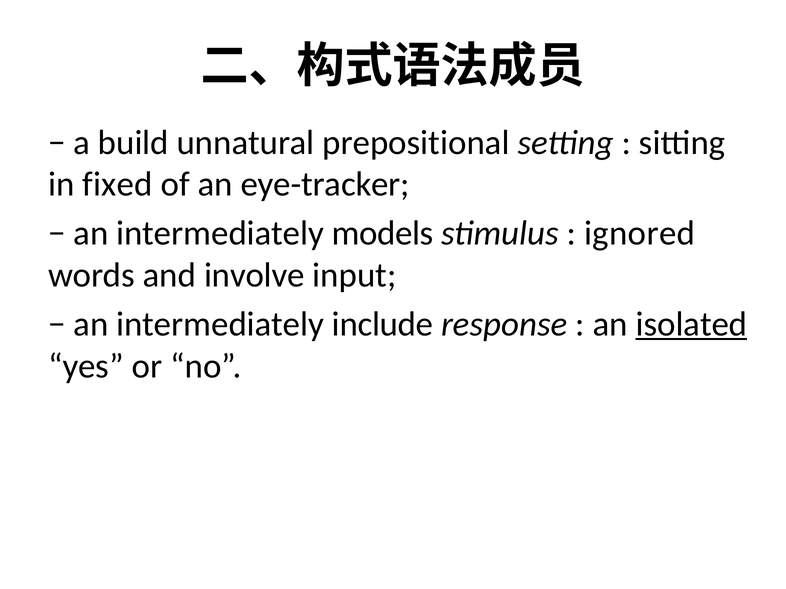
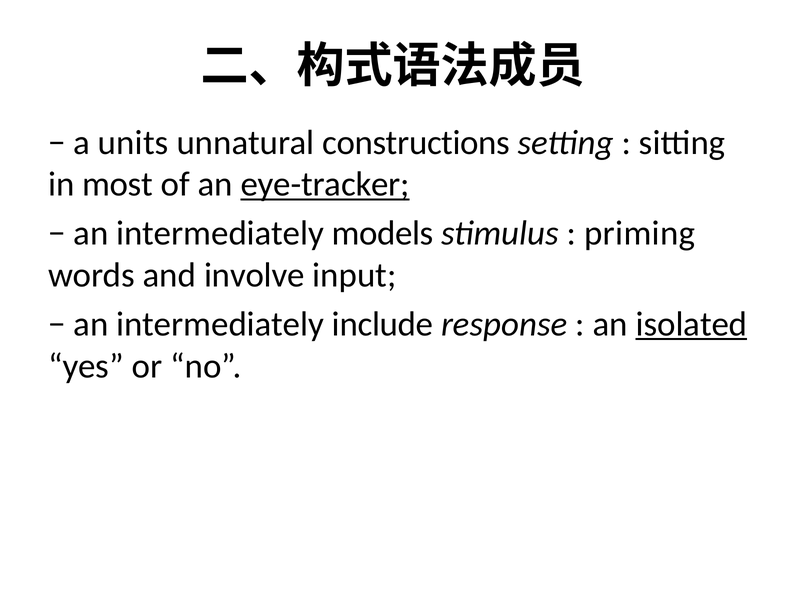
build: build -> units
prepositional: prepositional -> constructions
fixed: fixed -> most
eye-tracker underline: none -> present
ignored: ignored -> priming
